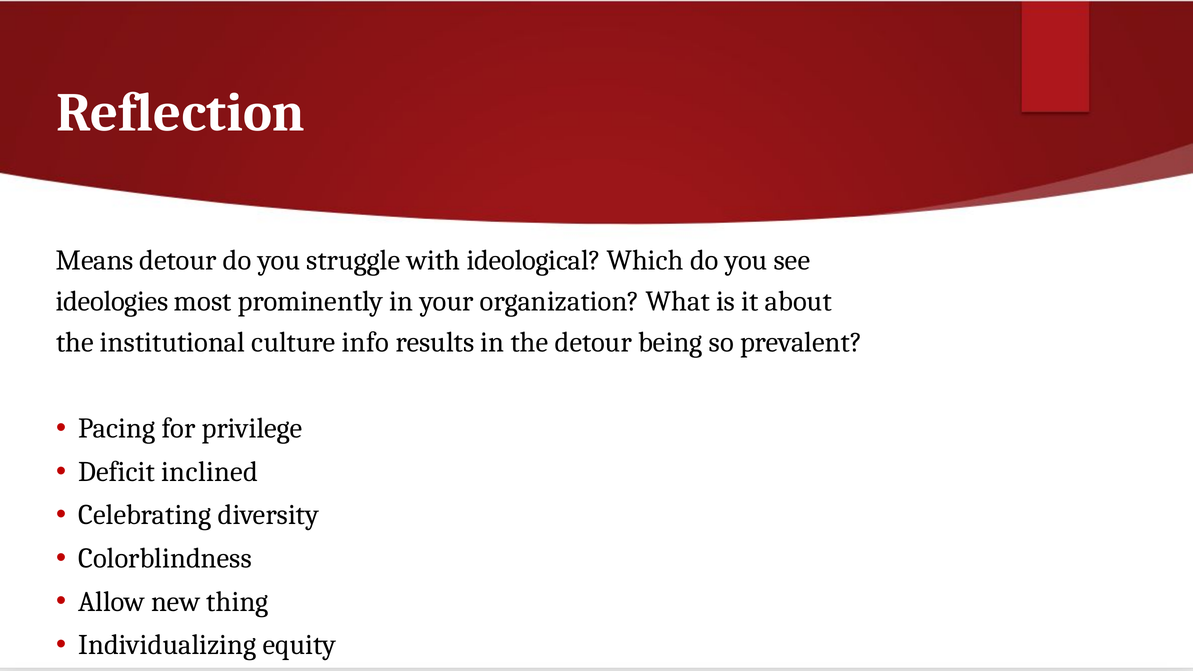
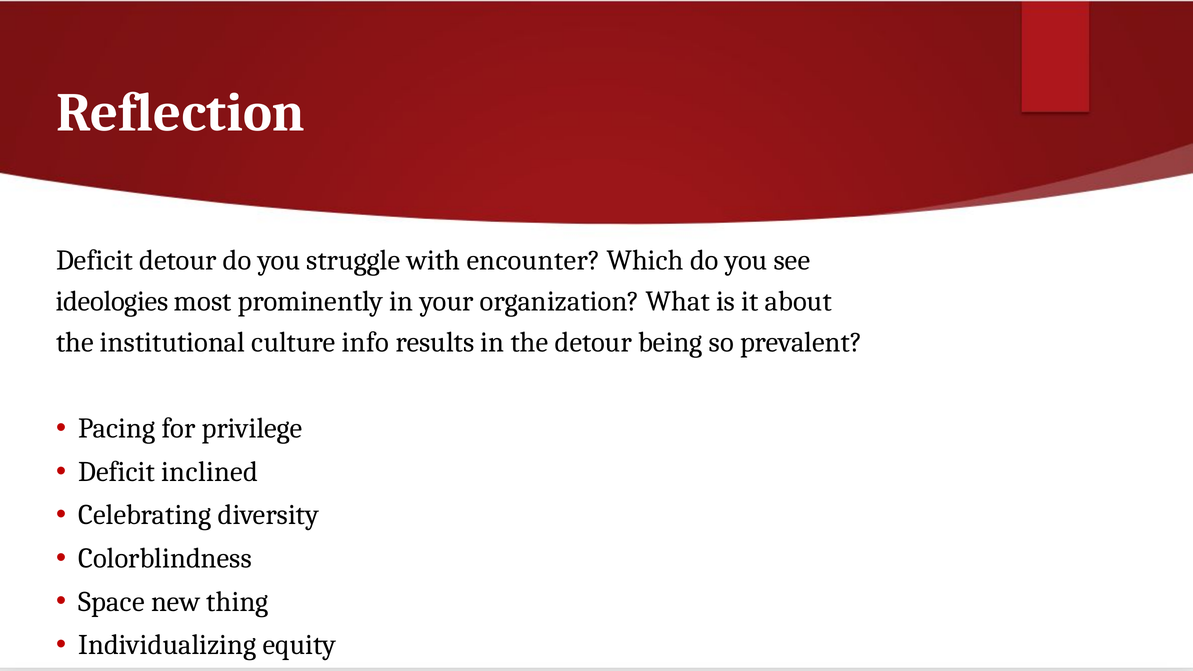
Means at (95, 260): Means -> Deficit
ideological: ideological -> encounter
Allow: Allow -> Space
